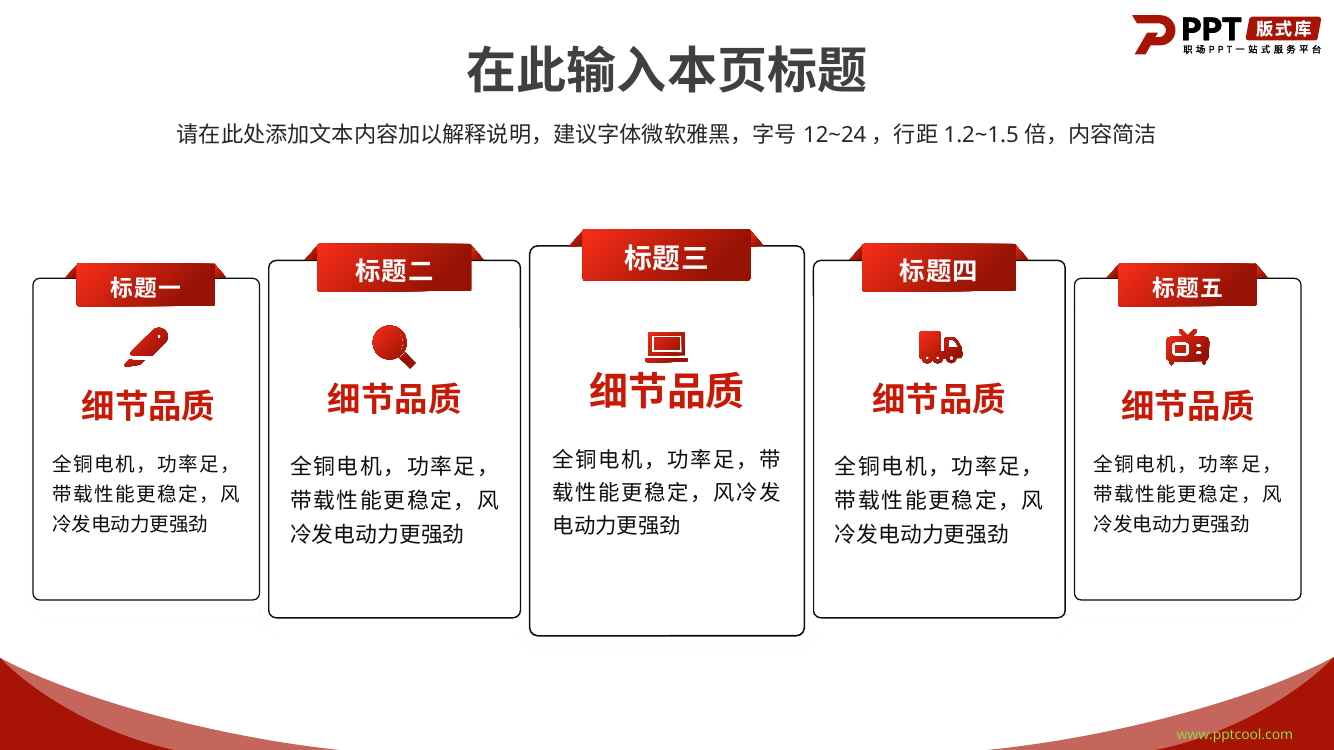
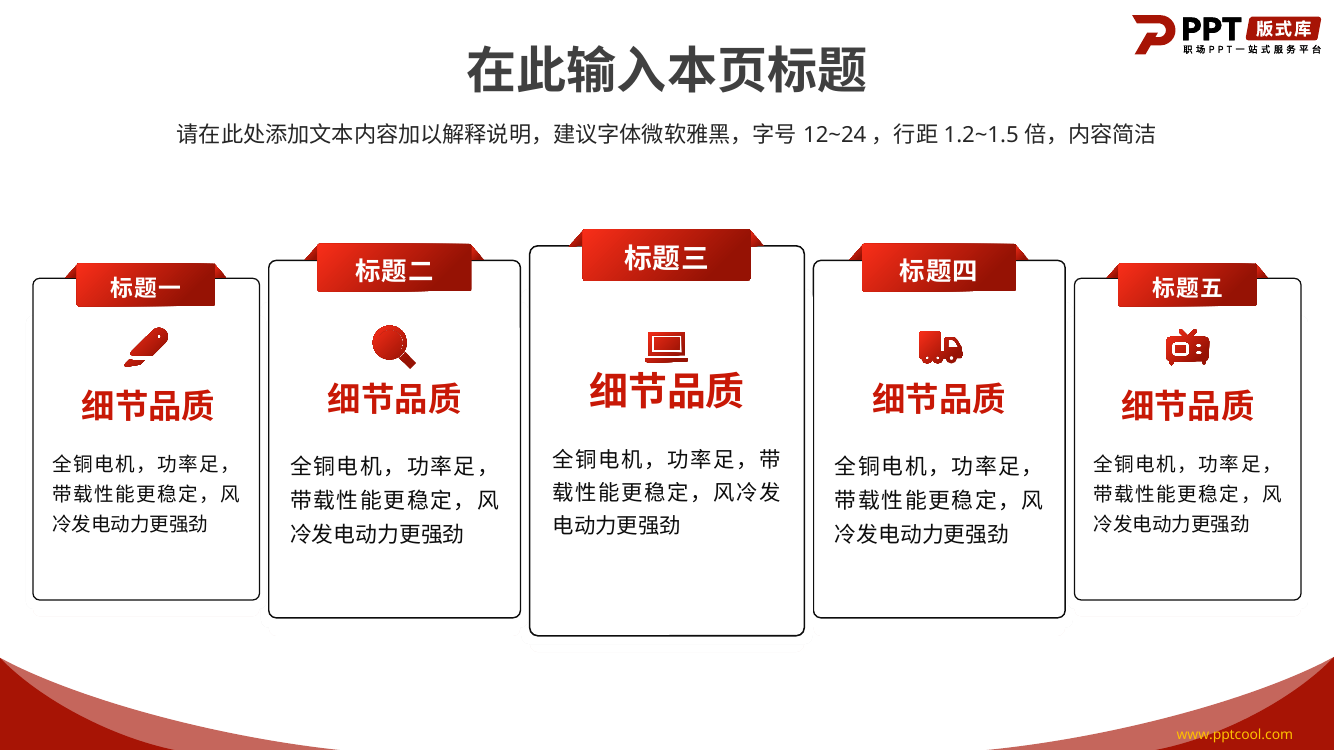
www.pptcool.com colour: light green -> yellow
